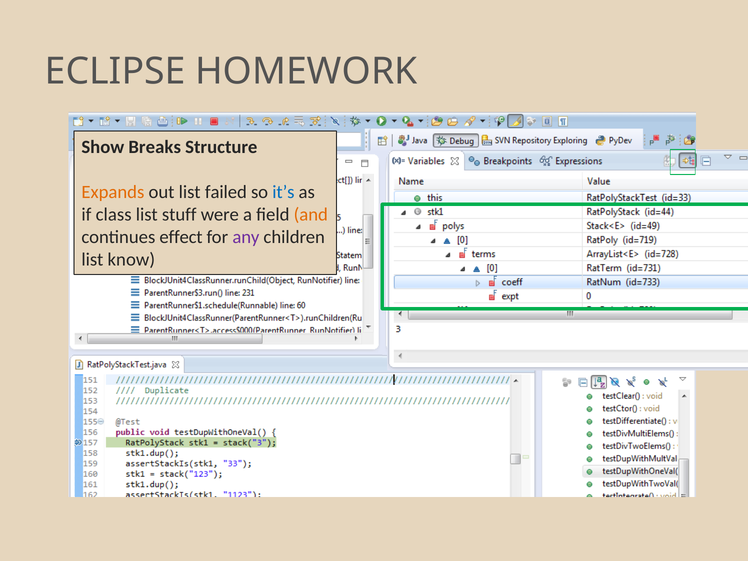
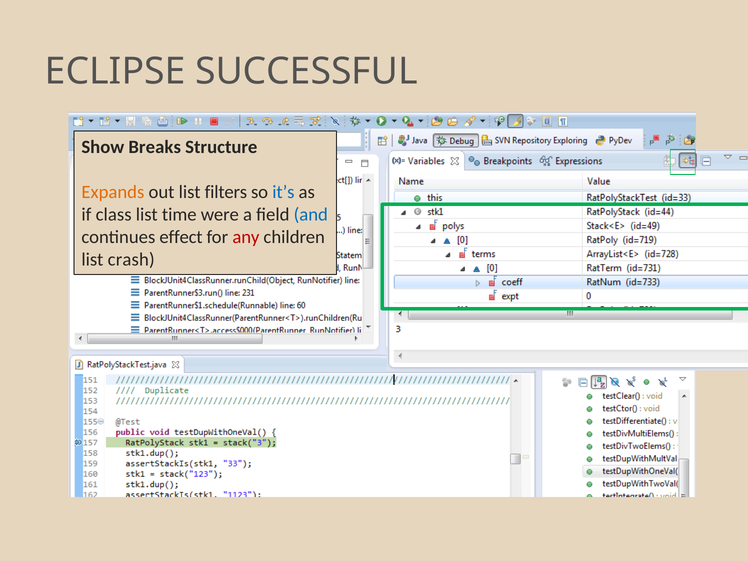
HOMEWORK: HOMEWORK -> SUCCESSFUL
failed: failed -> filters
stuff: stuff -> time
and colour: orange -> blue
any colour: purple -> red
know: know -> crash
